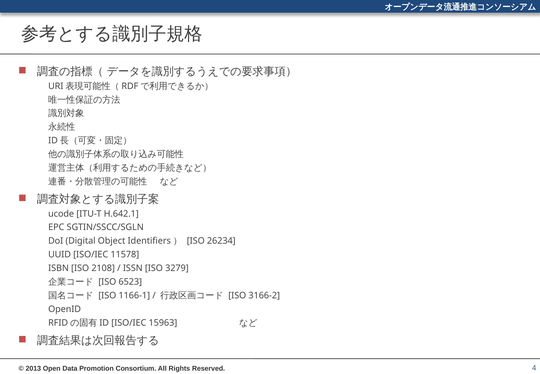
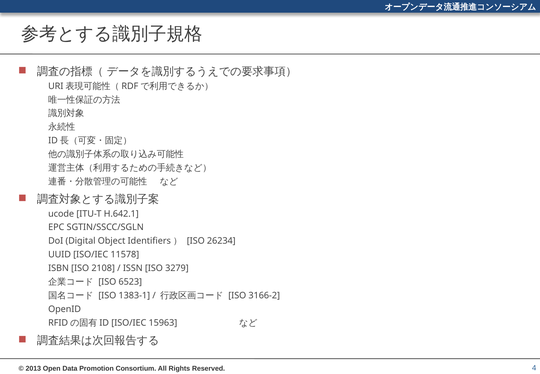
1166-1: 1166-1 -> 1383-1
